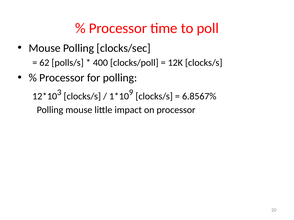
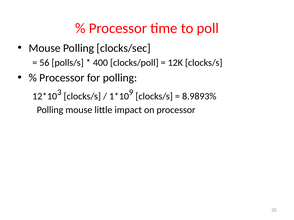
62: 62 -> 56
6.8567%: 6.8567% -> 8.9893%
